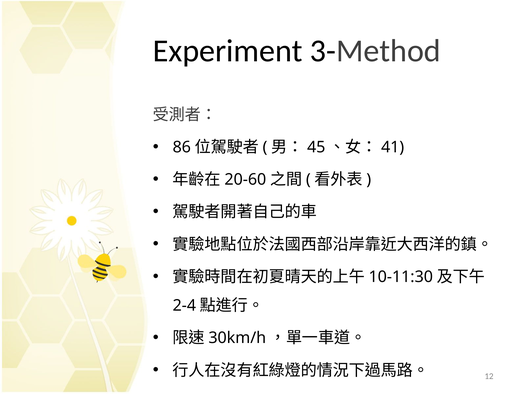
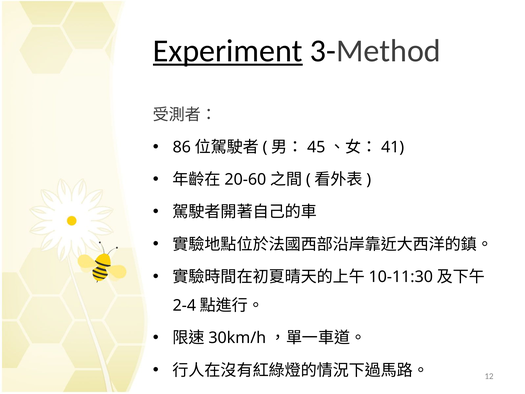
Experiment underline: none -> present
